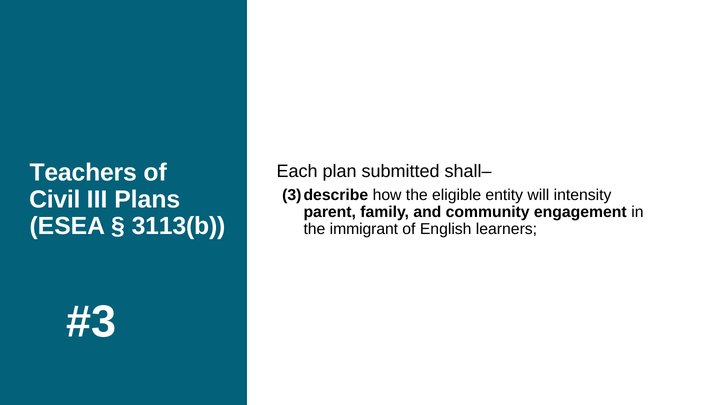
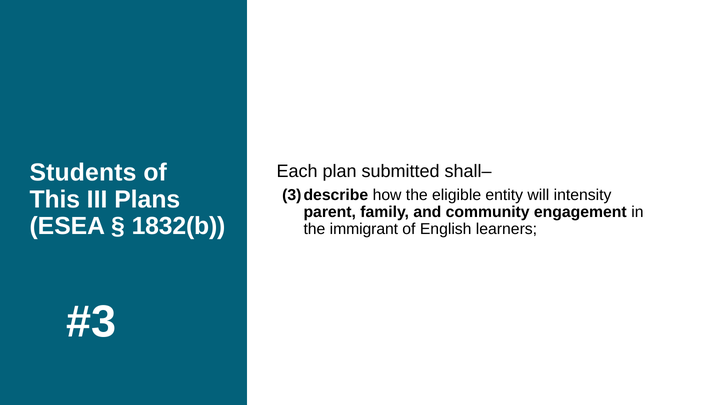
Teachers: Teachers -> Students
Civil: Civil -> This
3113(b: 3113(b -> 1832(b
